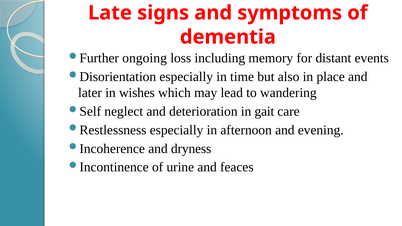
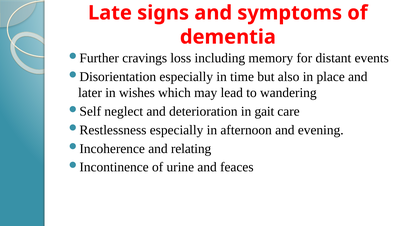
ongoing: ongoing -> cravings
dryness: dryness -> relating
